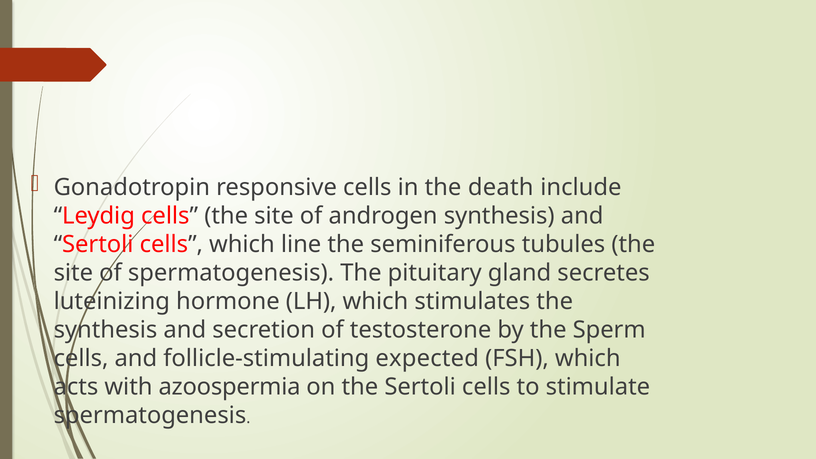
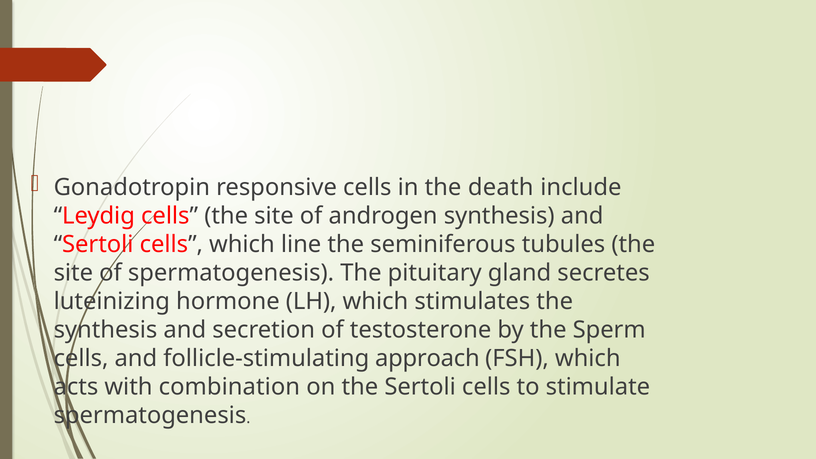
expected: expected -> approach
azoospermia: azoospermia -> combination
